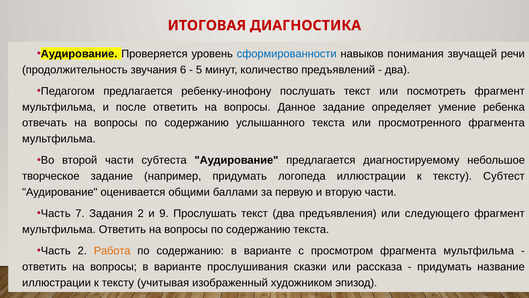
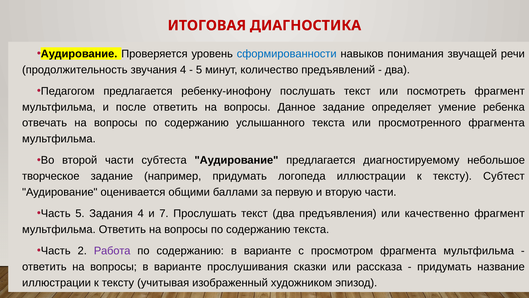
звучания 6: 6 -> 4
Часть 7: 7 -> 5
Задания 2: 2 -> 4
9: 9 -> 7
следующего: следующего -> качественно
Работа colour: orange -> purple
